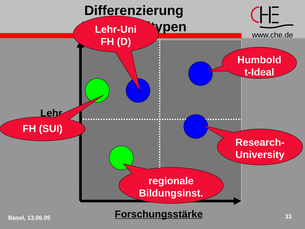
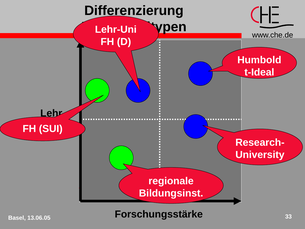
Forschungsstärke underline: present -> none
